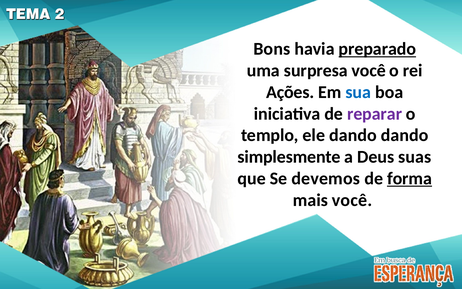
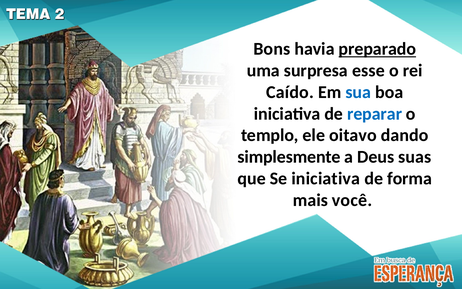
surpresa você: você -> esse
Ações: Ações -> Caído
reparar colour: purple -> blue
ele dando: dando -> oitavo
Se devemos: devemos -> iniciativa
forma underline: present -> none
